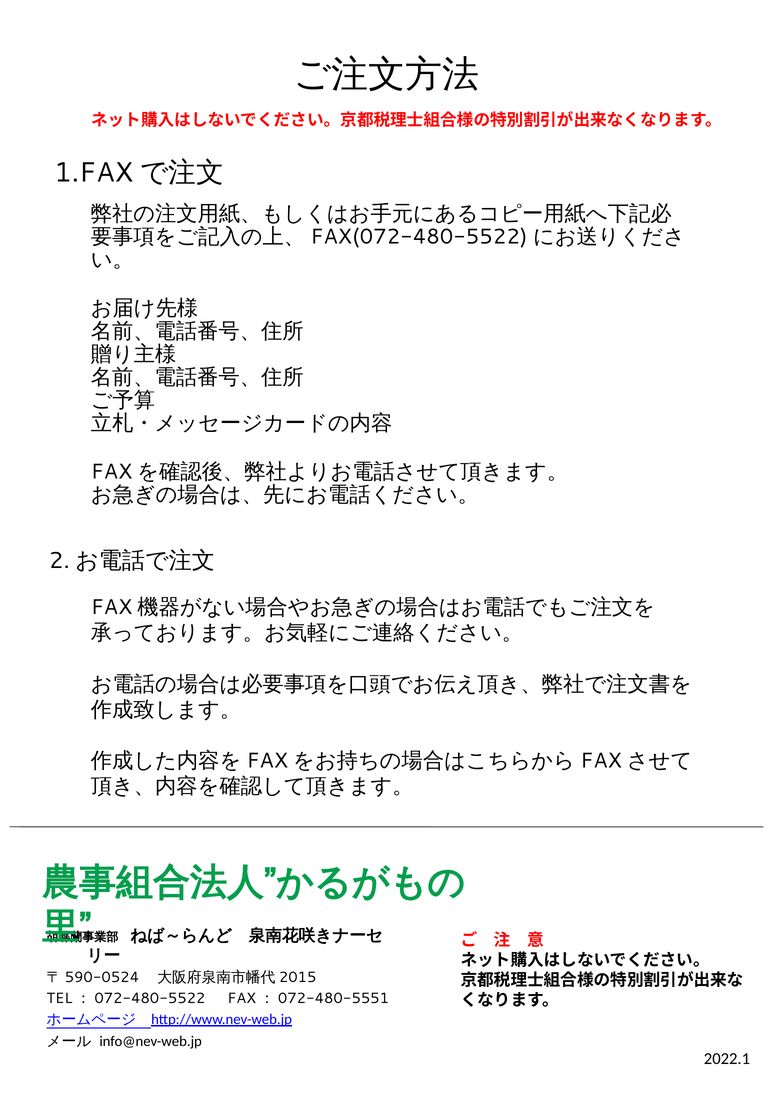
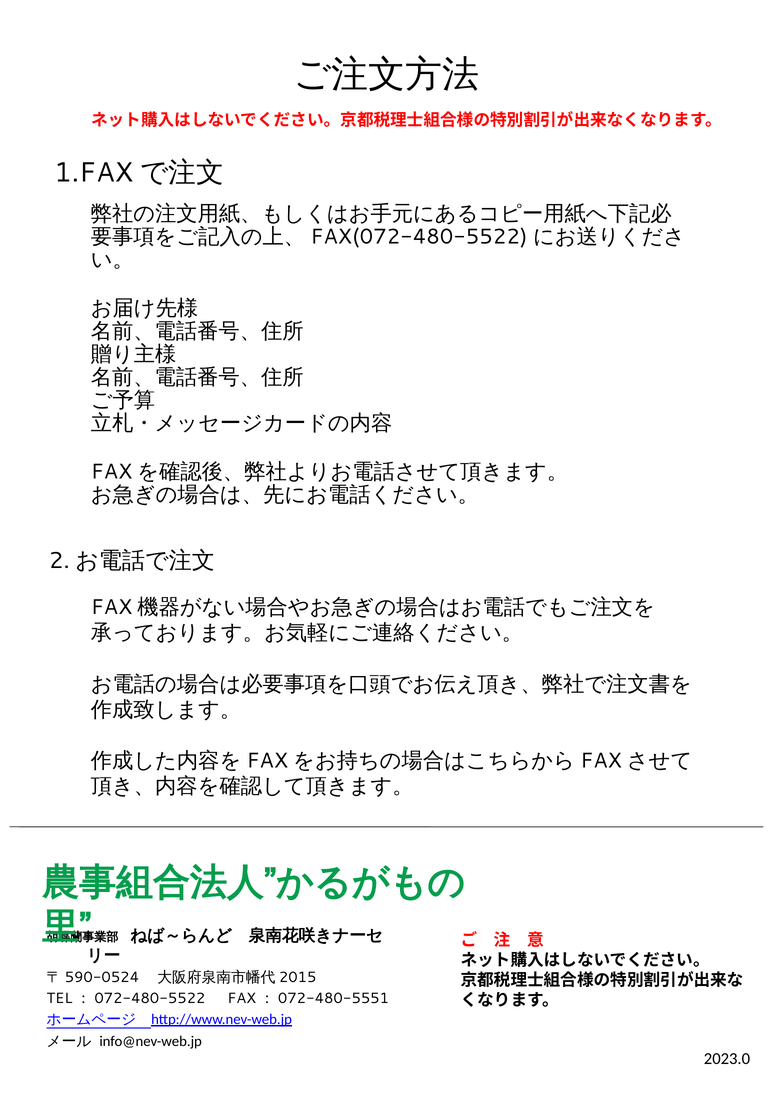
2022.1: 2022.1 -> 2023.0
